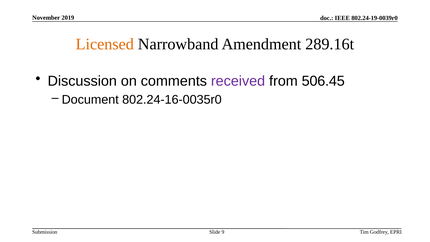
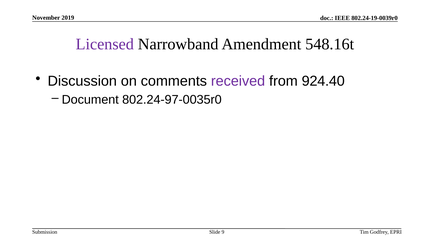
Licensed colour: orange -> purple
289.16t: 289.16t -> 548.16t
506.45: 506.45 -> 924.40
802.24-16-0035r0: 802.24-16-0035r0 -> 802.24-97-0035r0
